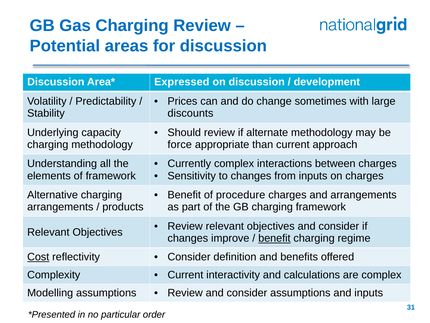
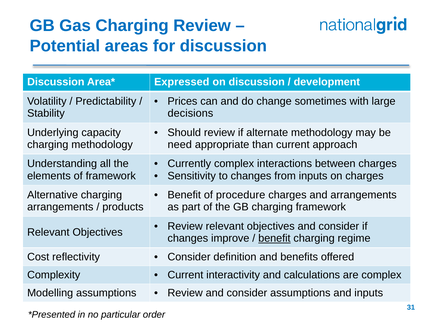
discounts: discounts -> decisions
force: force -> need
Cost underline: present -> none
